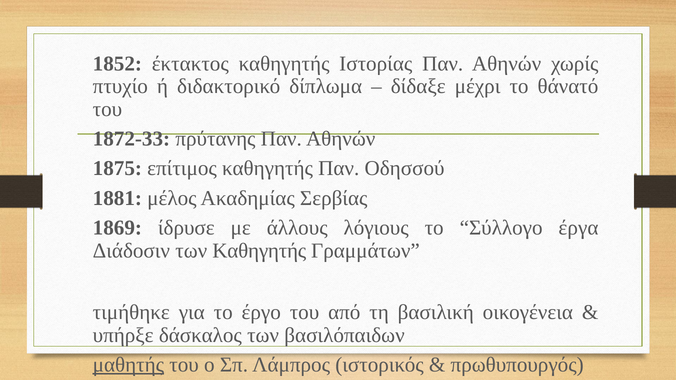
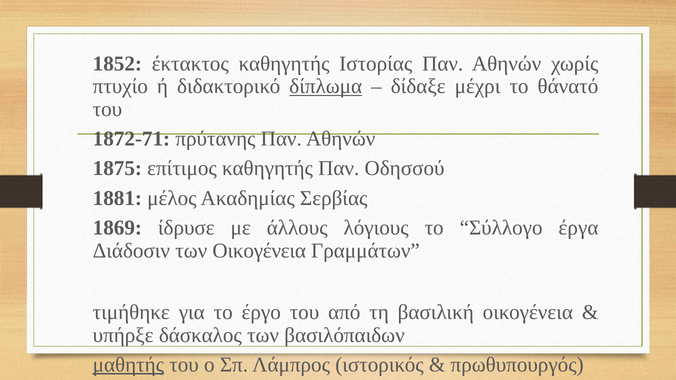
δίπλωμα underline: none -> present
1872-33: 1872-33 -> 1872-71
των Καθηγητής: Καθηγητής -> Οικογένεια
